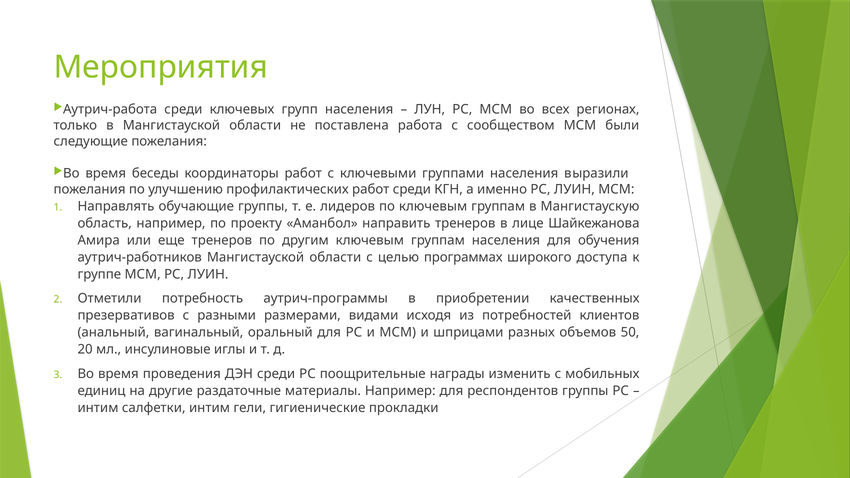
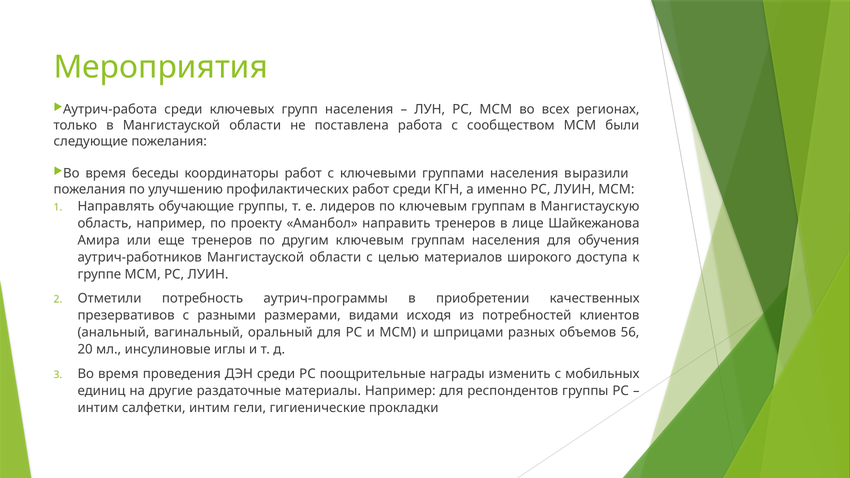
программах: программах -> материалов
50: 50 -> 56
